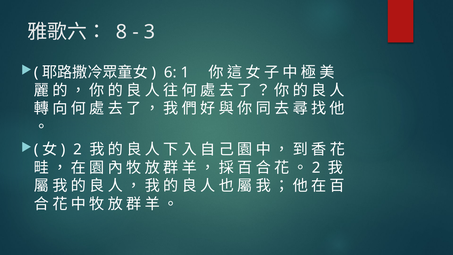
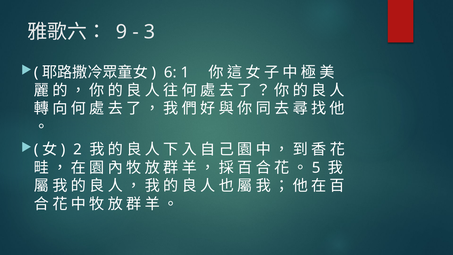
8: 8 -> 9
2 at (316, 168): 2 -> 5
